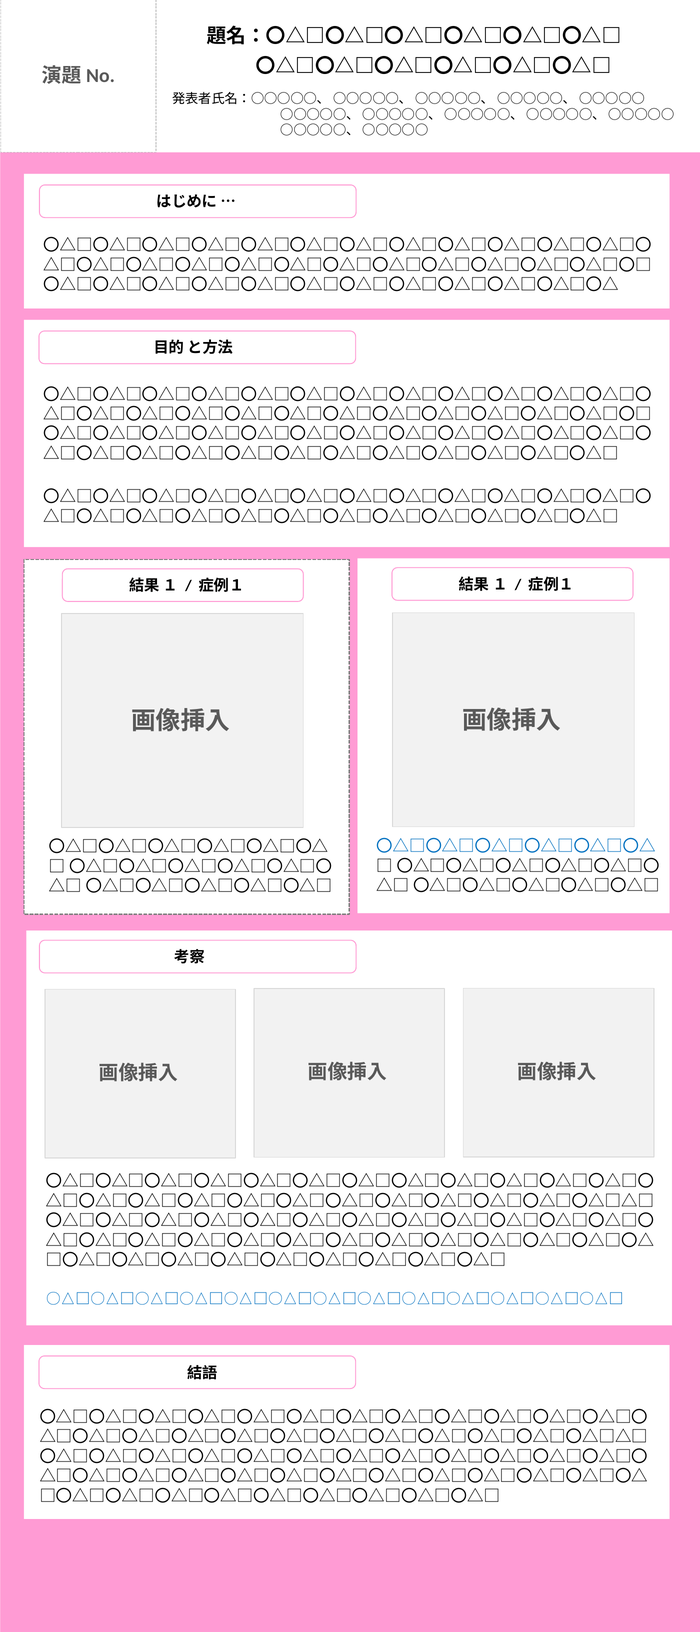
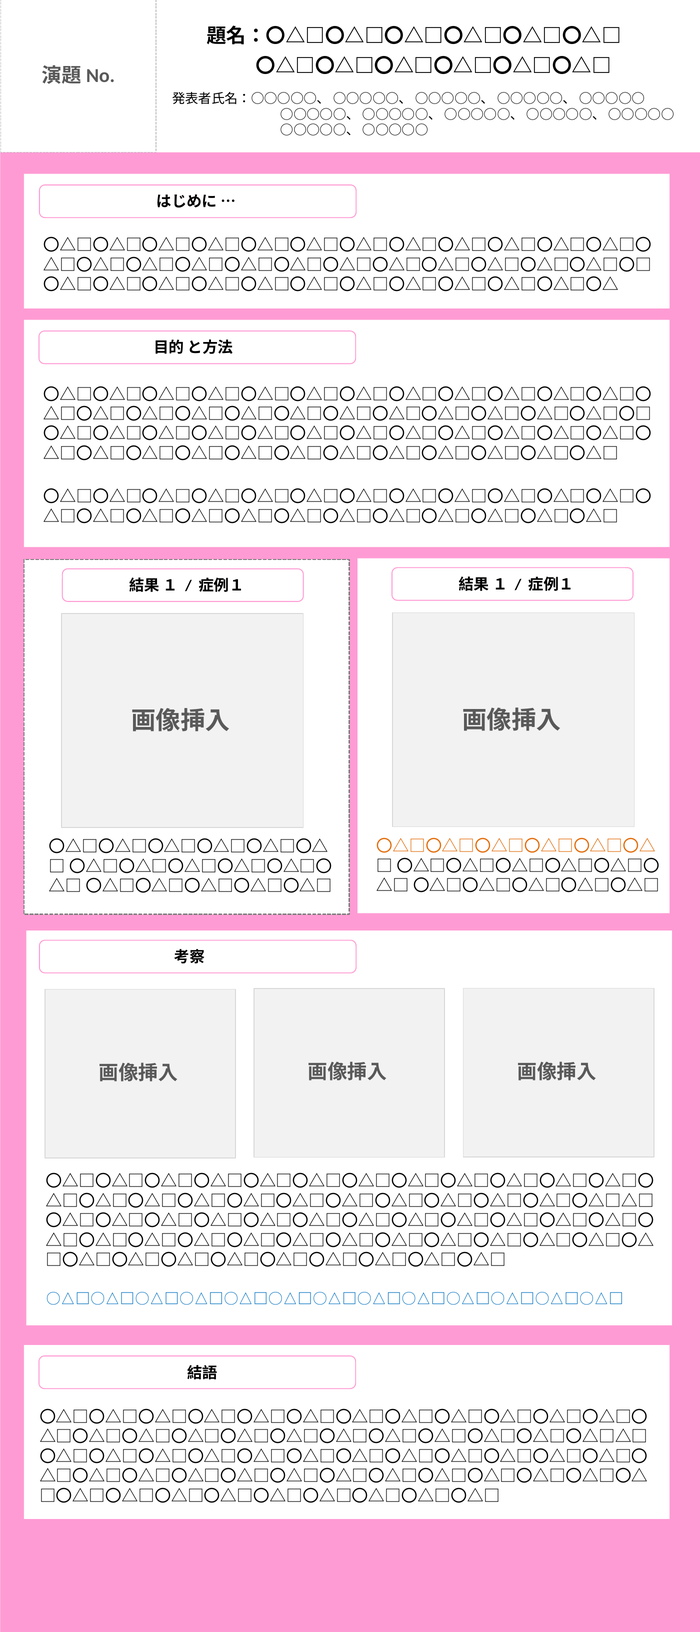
〇△□〇△□〇△□〇△□〇△□〇△ at (516, 847) colour: blue -> orange
